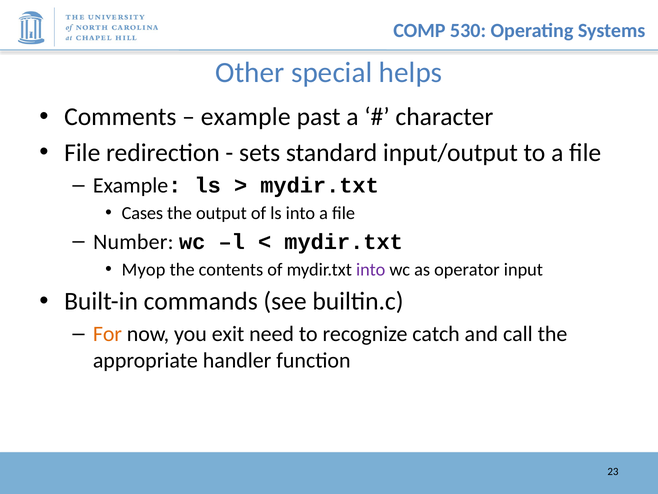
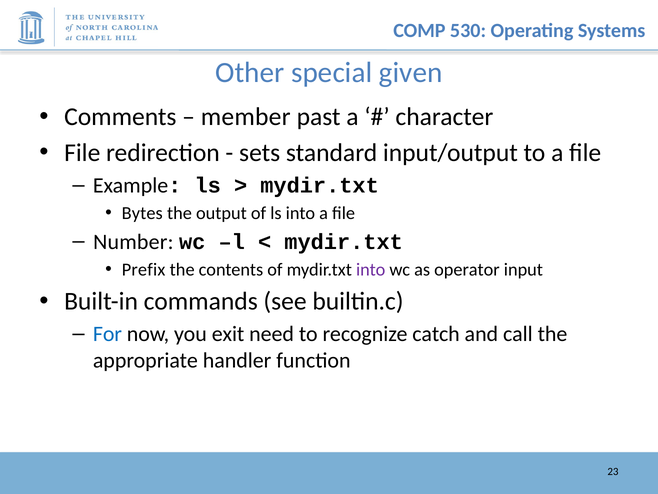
helps: helps -> given
example at (246, 117): example -> member
Cases: Cases -> Bytes
Myop: Myop -> Prefix
For colour: orange -> blue
